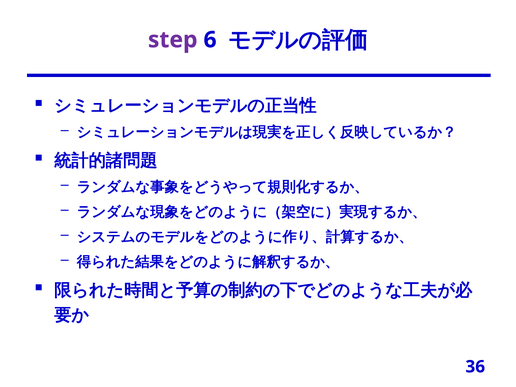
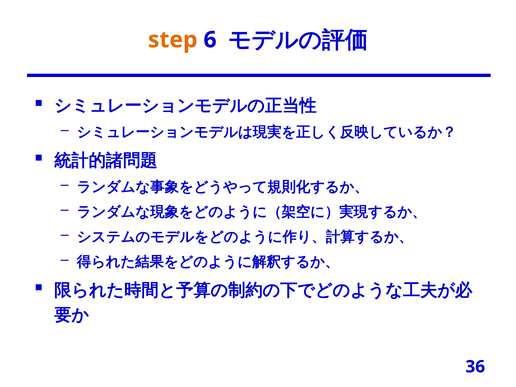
step colour: purple -> orange
